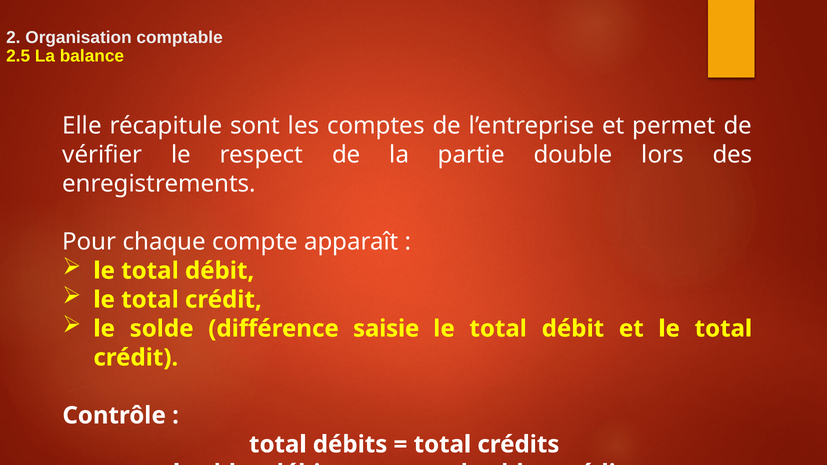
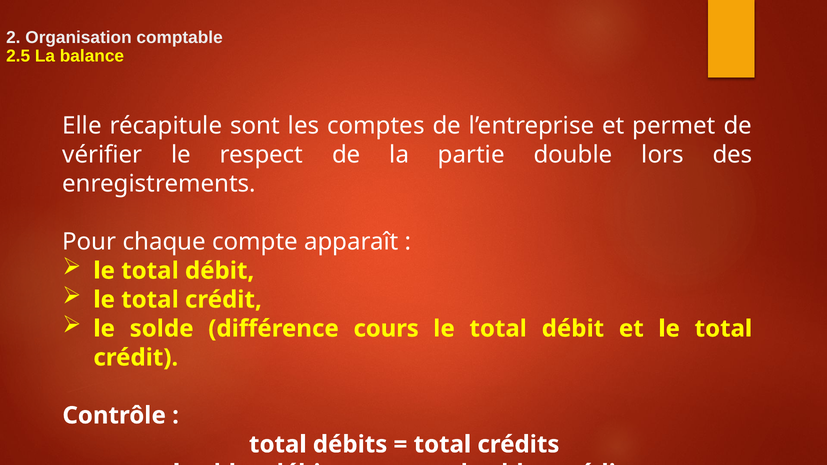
saisie: saisie -> cours
